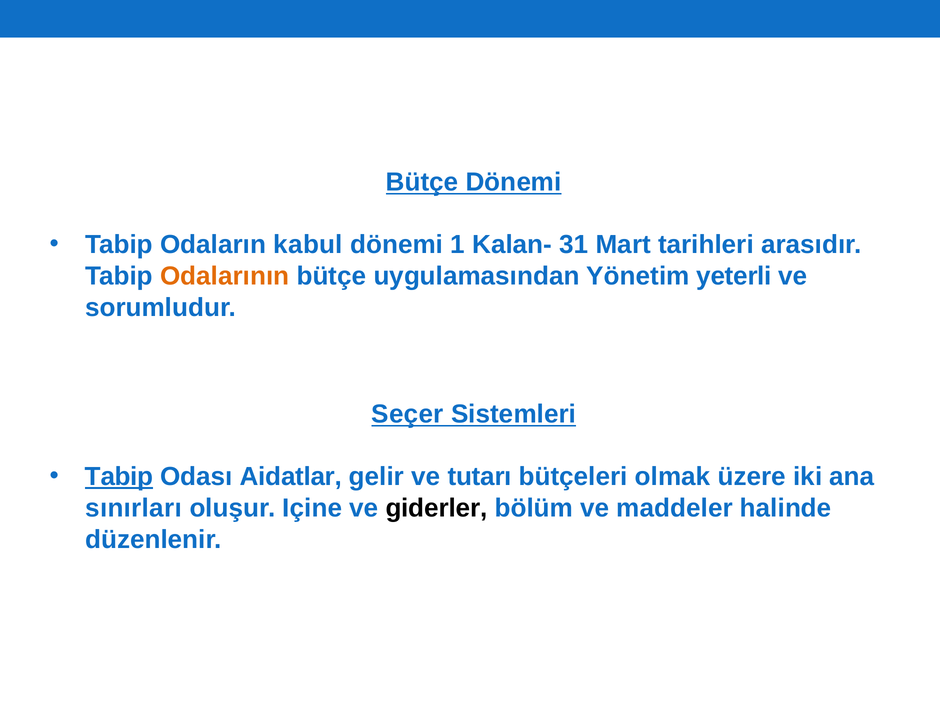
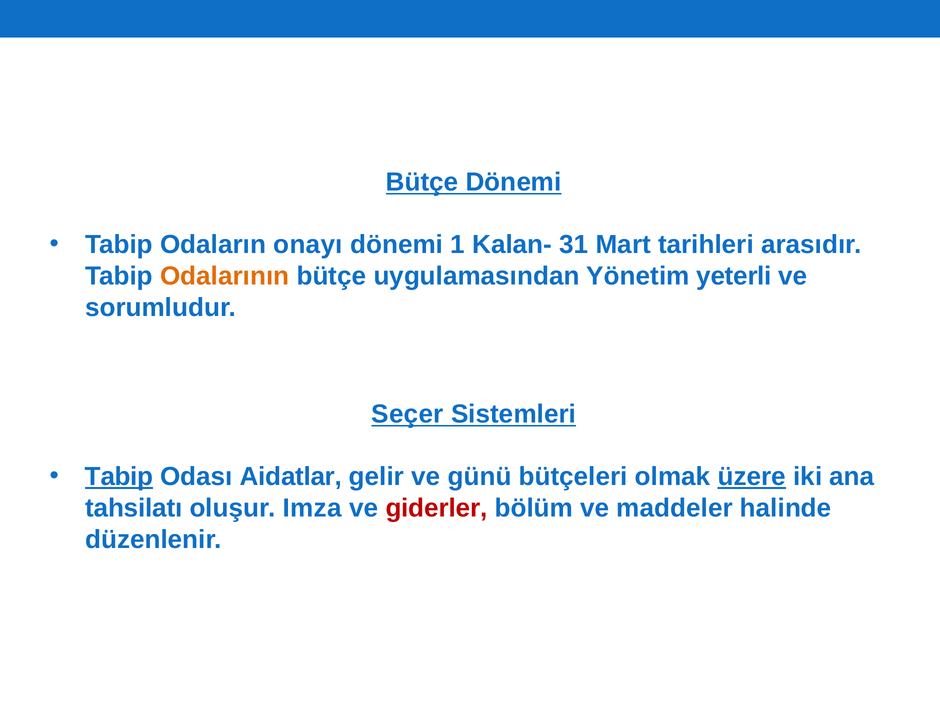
kabul: kabul -> onayı
tutarı: tutarı -> günü
üzere underline: none -> present
sınırları: sınırları -> tahsilatı
Içine: Içine -> Imza
giderler colour: black -> red
